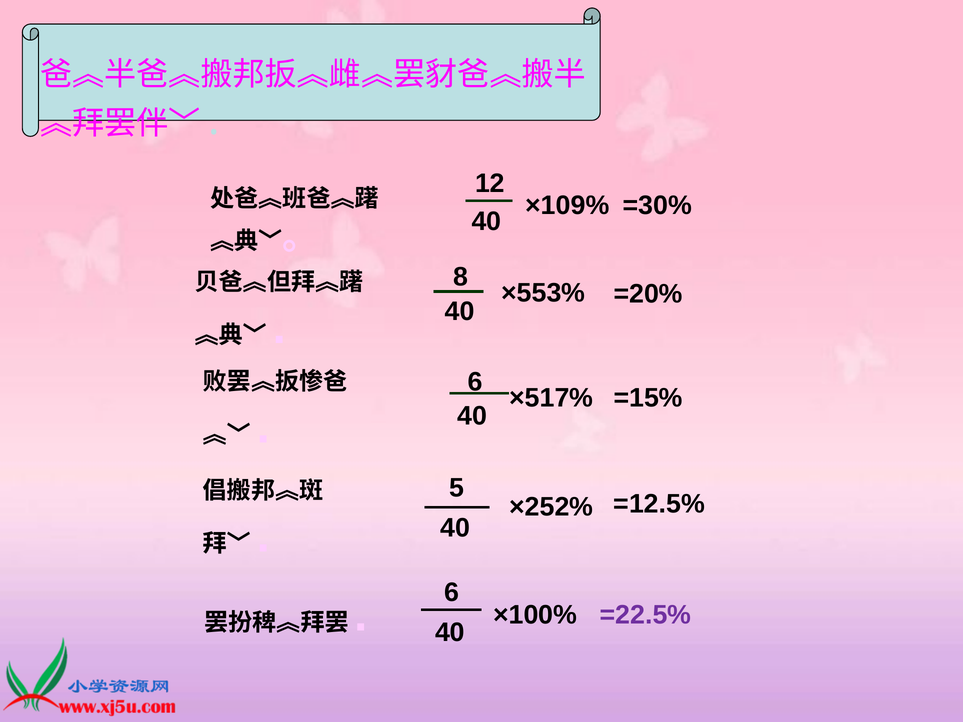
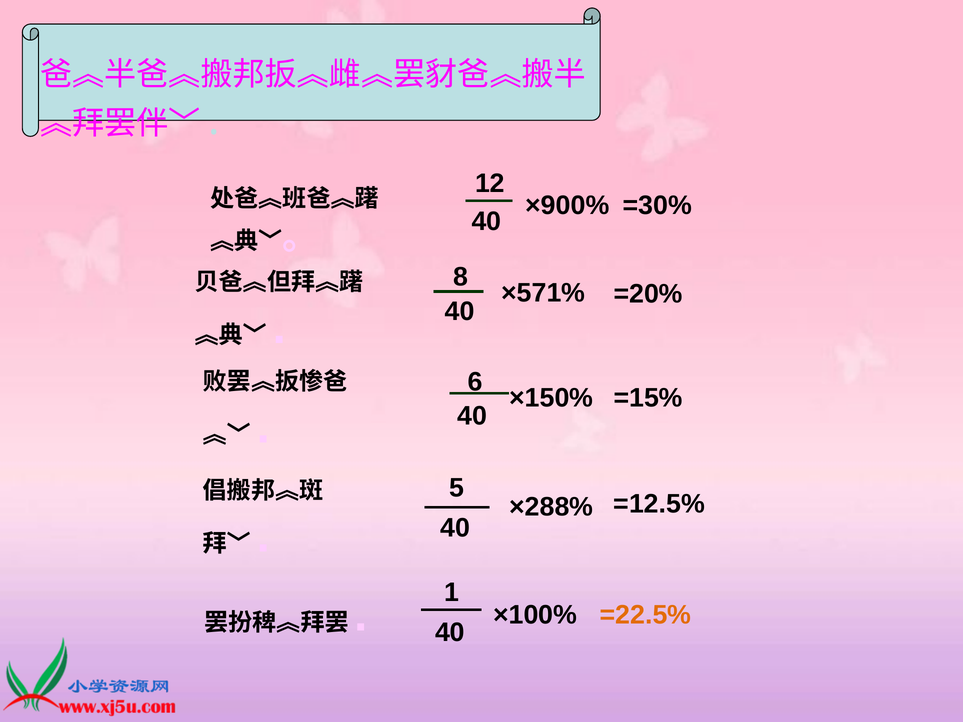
×109%: ×109% -> ×900%
×553%: ×553% -> ×571%
×517%: ×517% -> ×150%
×252%: ×252% -> ×288%
=22.5% colour: purple -> orange
6 at (452, 593): 6 -> 1
